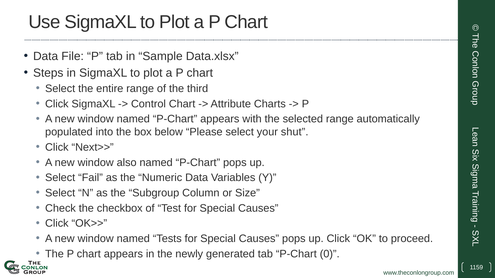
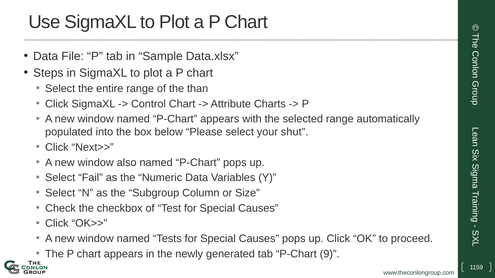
third: third -> than
0: 0 -> 9
